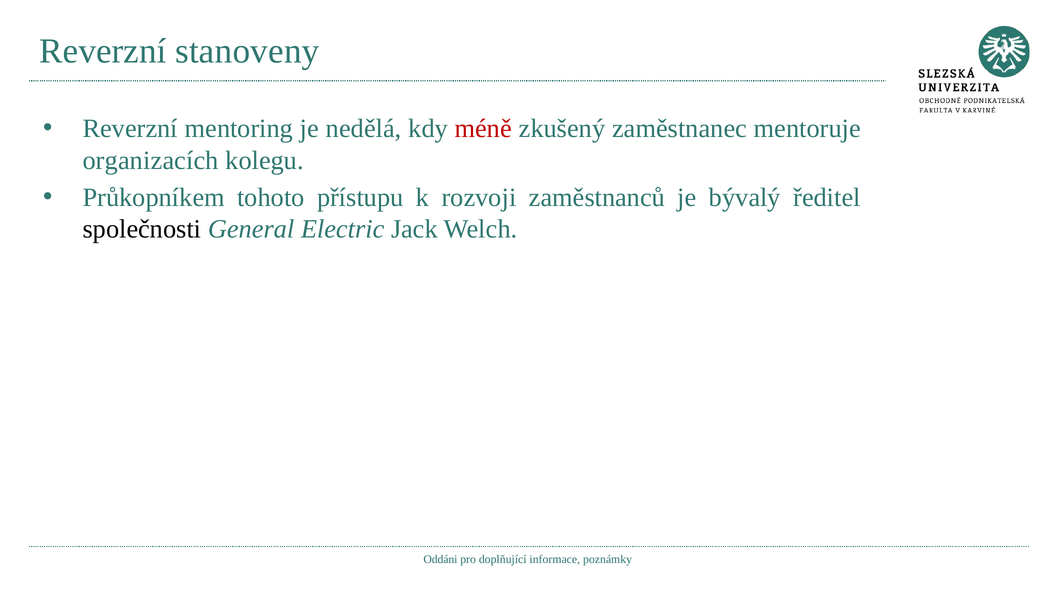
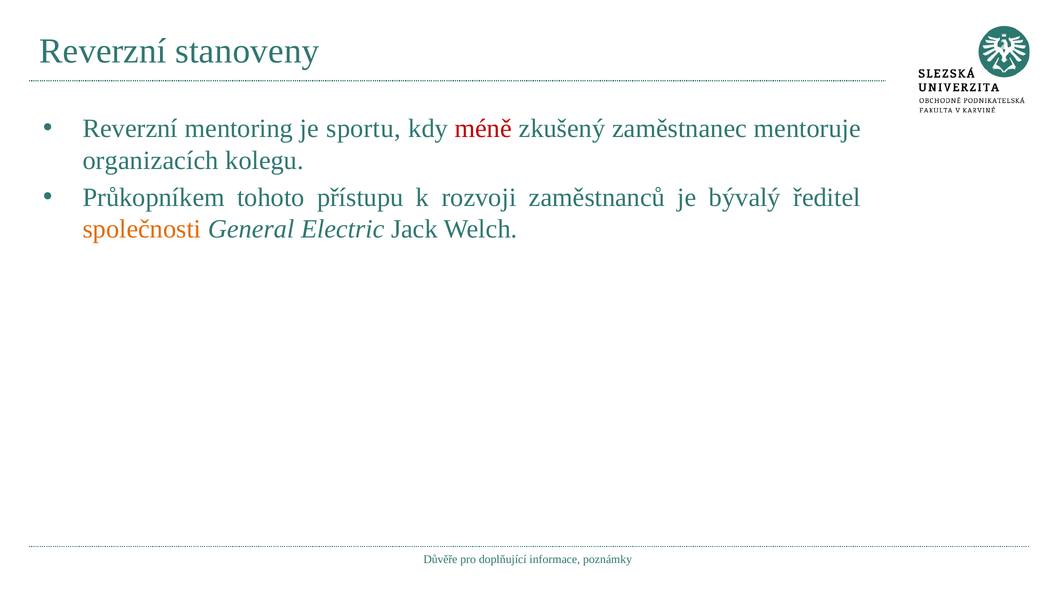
nedělá: nedělá -> sportu
společnosti colour: black -> orange
Oddáni: Oddáni -> Důvěře
